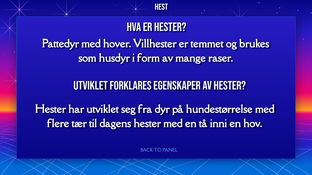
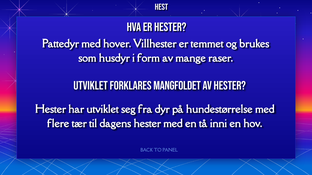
EGENSKAPER: EGENSKAPER -> MANGFOLDET
